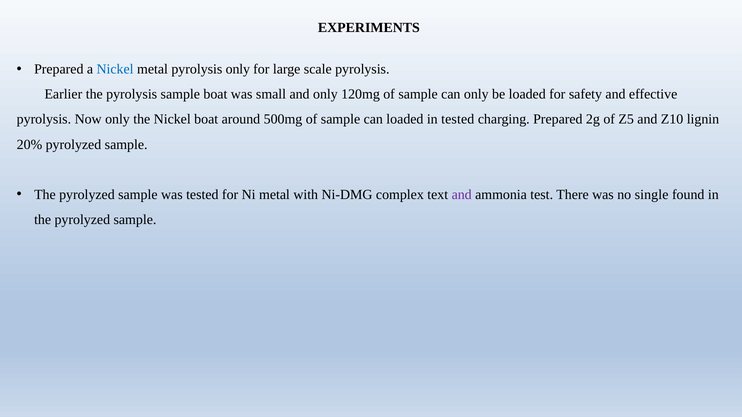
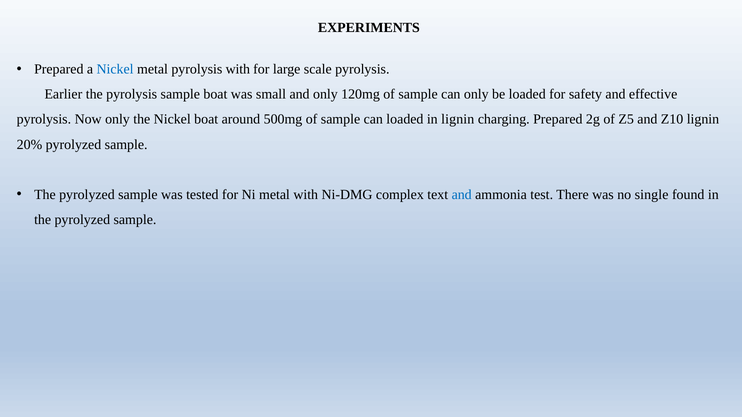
pyrolysis only: only -> with
in tested: tested -> lignin
and at (462, 195) colour: purple -> blue
